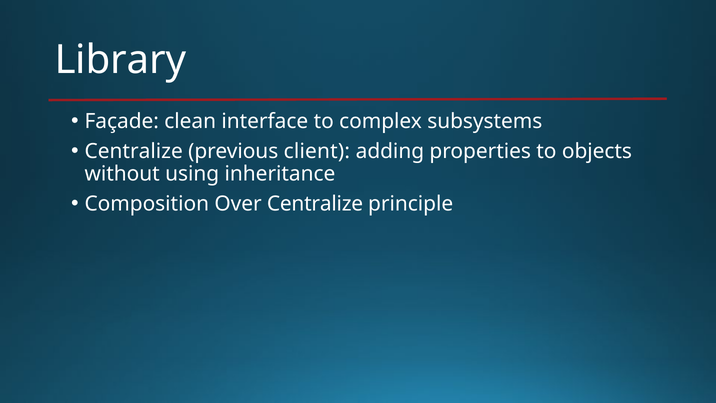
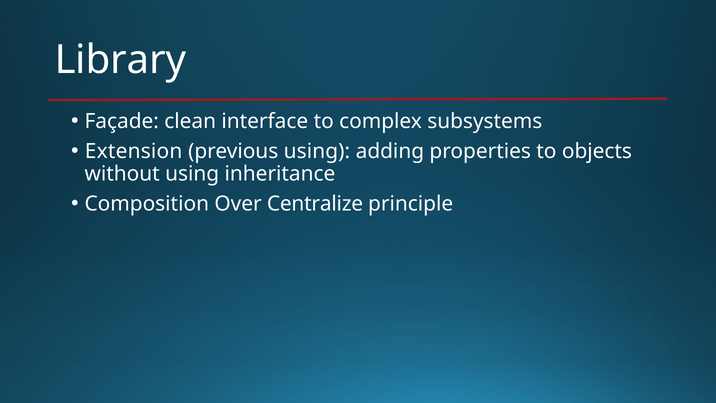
Centralize at (134, 151): Centralize -> Extension
previous client: client -> using
